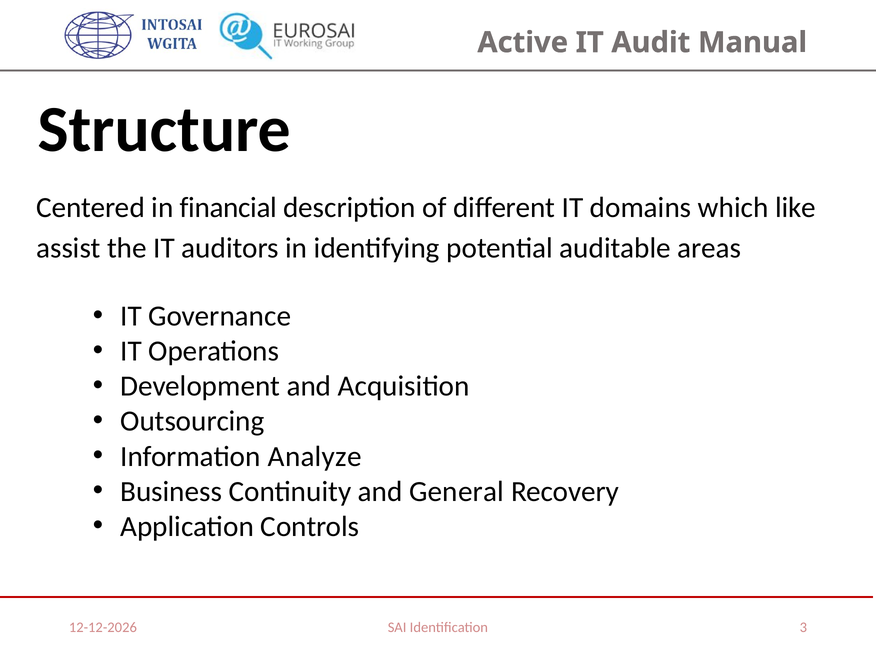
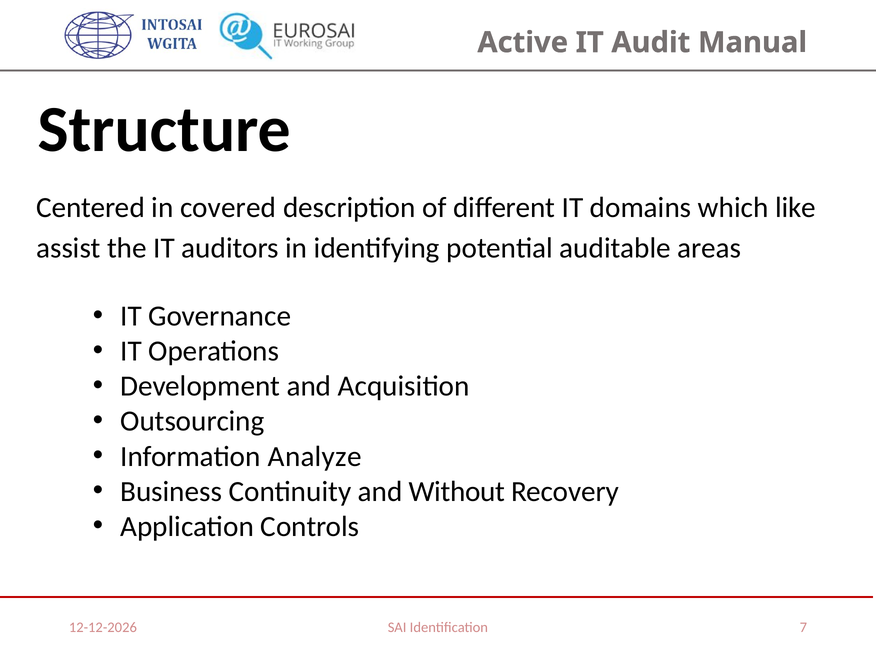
financial: financial -> covered
General: General -> Without
3: 3 -> 7
